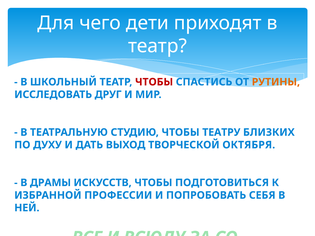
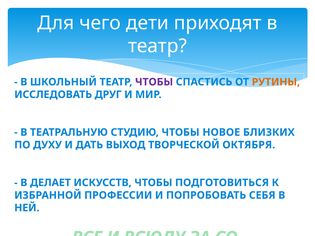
ЧТОБЫ at (154, 82) colour: red -> purple
ТЕАТРУ: ТЕАТРУ -> НОВОЕ
ДРАМЫ: ДРАМЫ -> ДЕЛАЕТ
